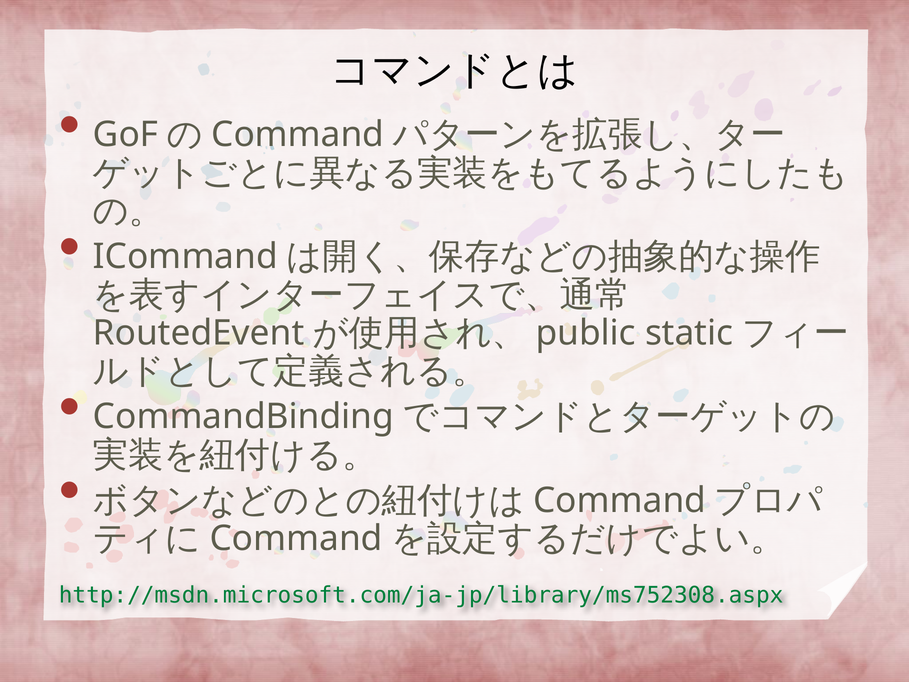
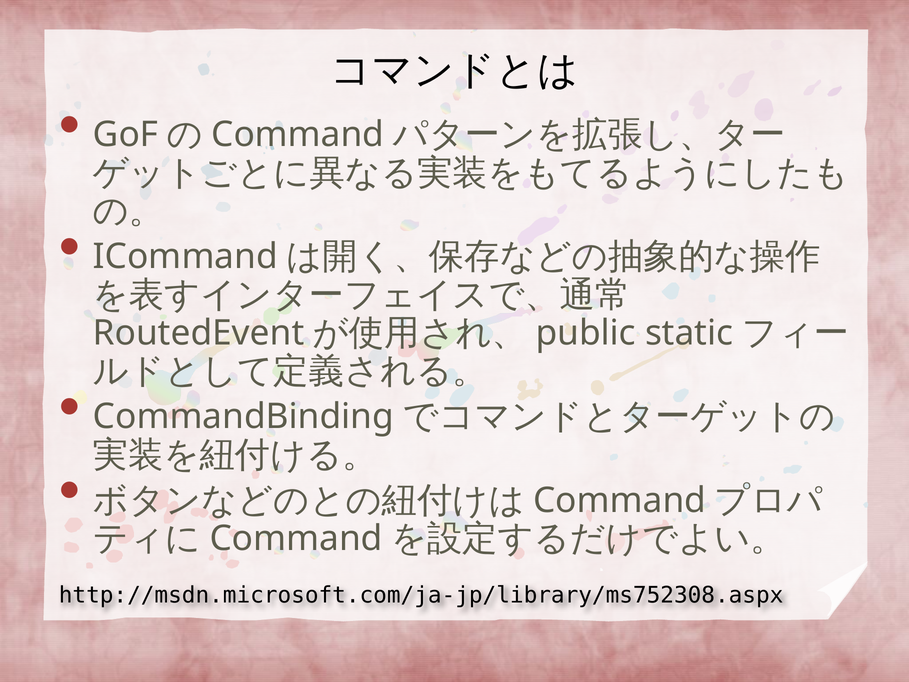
http://msdn.microsoft.com/ja-jp/library/ms752308.aspx colour: green -> black
